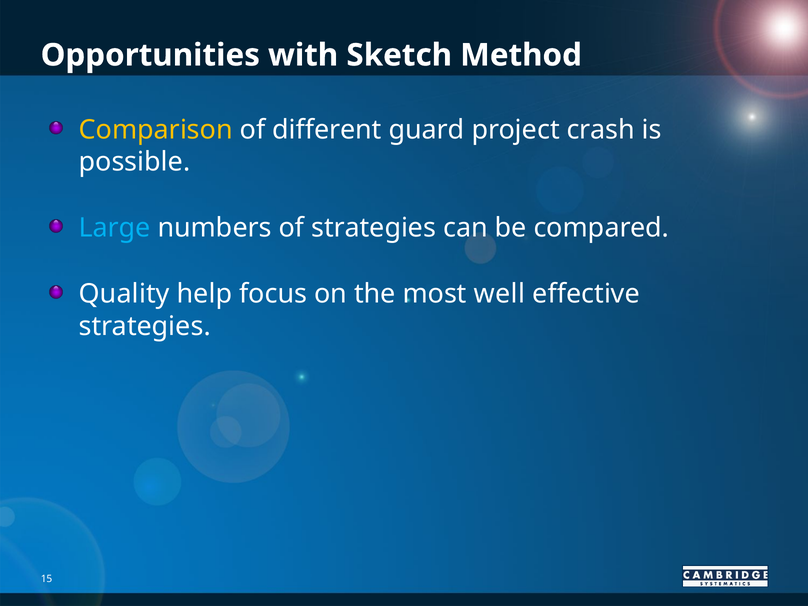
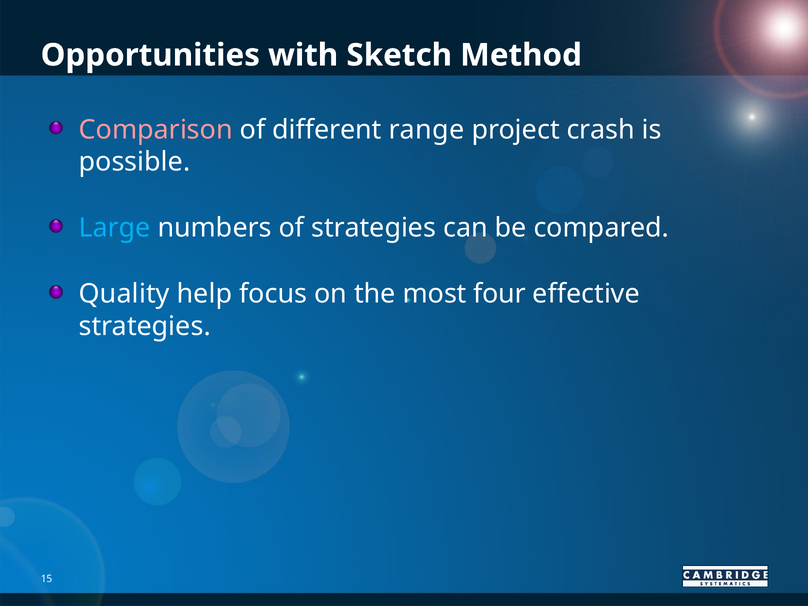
Comparison colour: yellow -> pink
guard: guard -> range
well: well -> four
